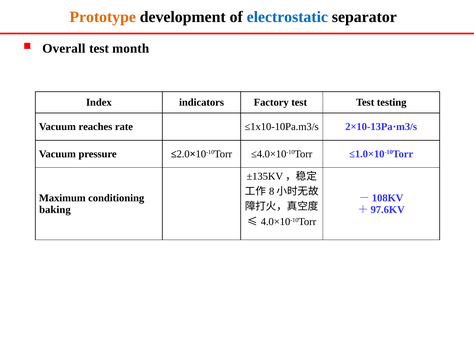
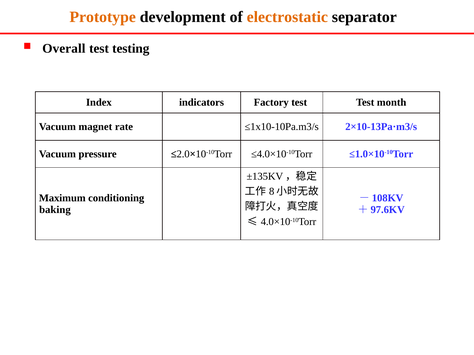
electrostatic colour: blue -> orange
month: month -> testing
testing: testing -> month
reaches: reaches -> magnet
